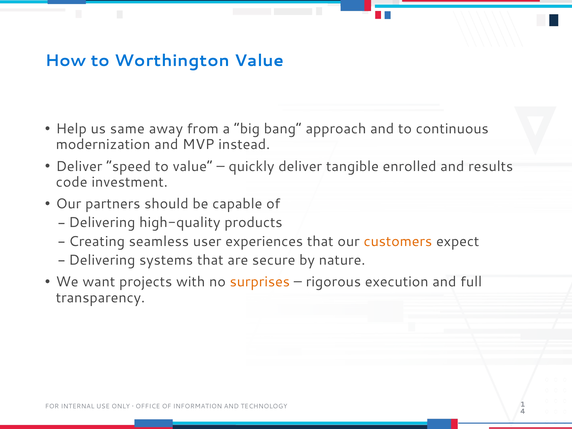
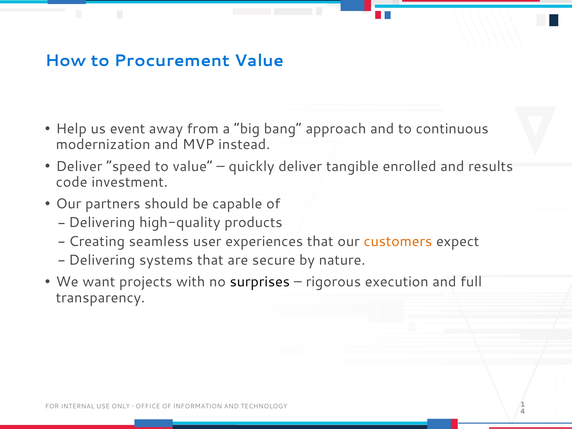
Worthington: Worthington -> Procurement
same: same -> event
surprises colour: orange -> black
